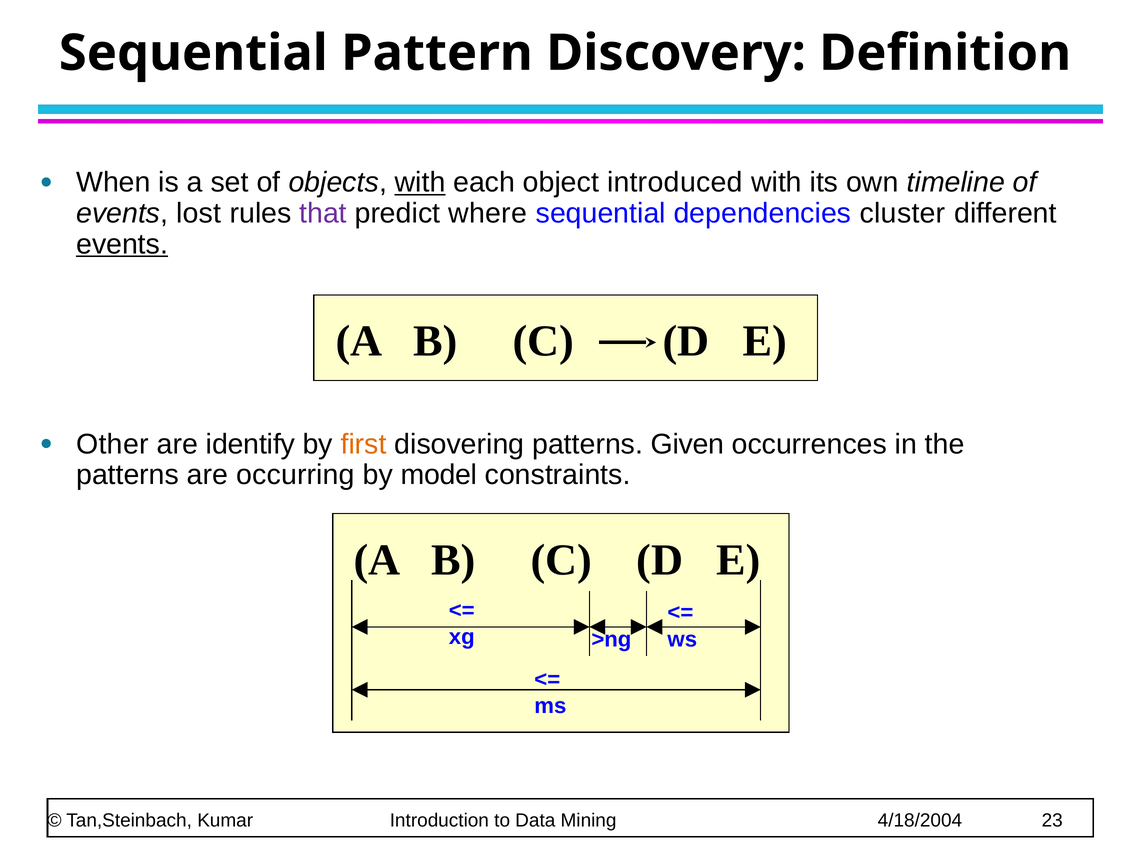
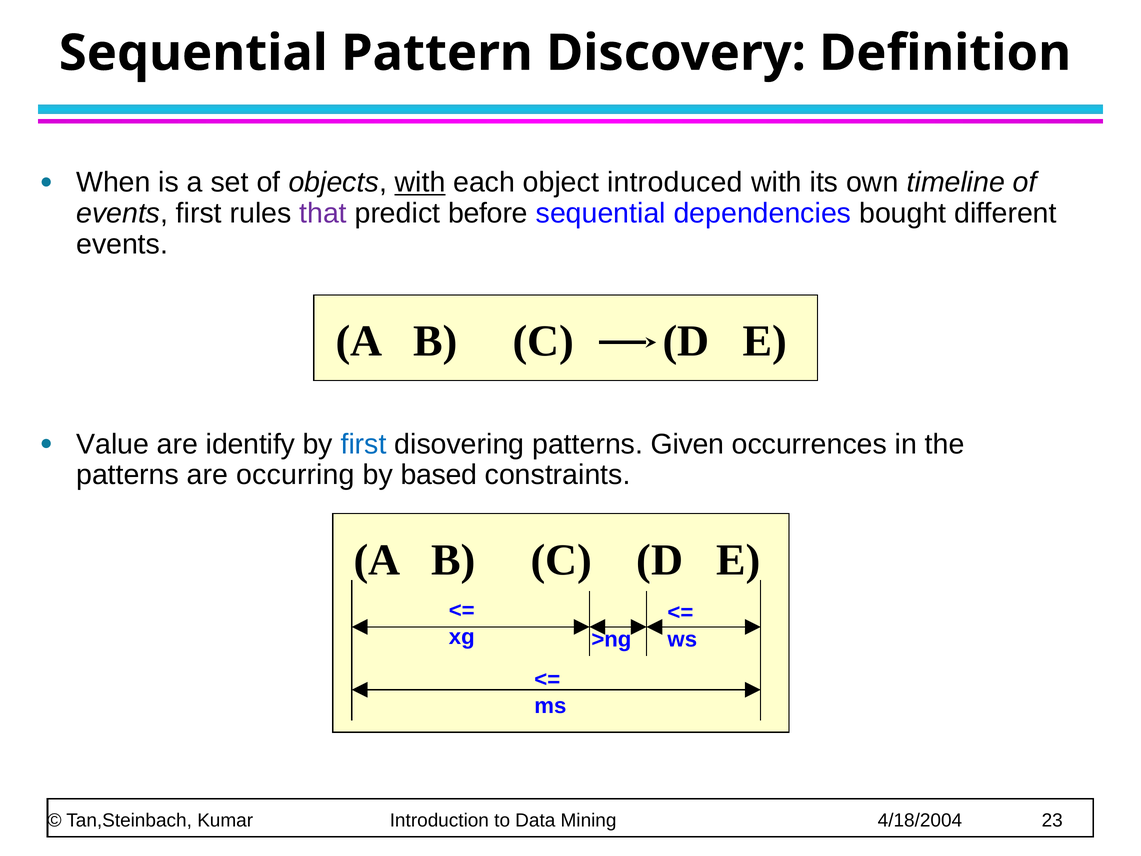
events lost: lost -> first
where: where -> before
cluster: cluster -> bought
events at (122, 244) underline: present -> none
Other: Other -> Value
first at (364, 444) colour: orange -> blue
model: model -> based
